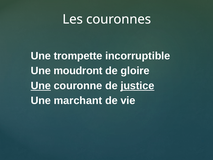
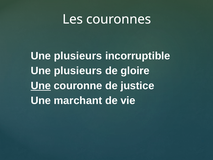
trompette at (78, 56): trompette -> plusieurs
moudront at (78, 71): moudront -> plusieurs
justice underline: present -> none
